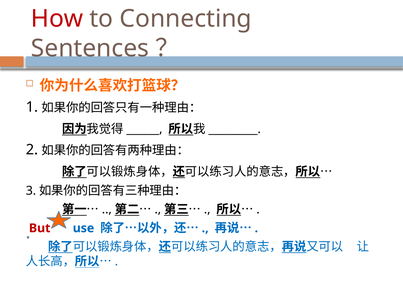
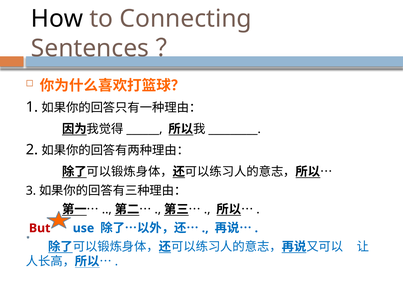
How colour: red -> black
